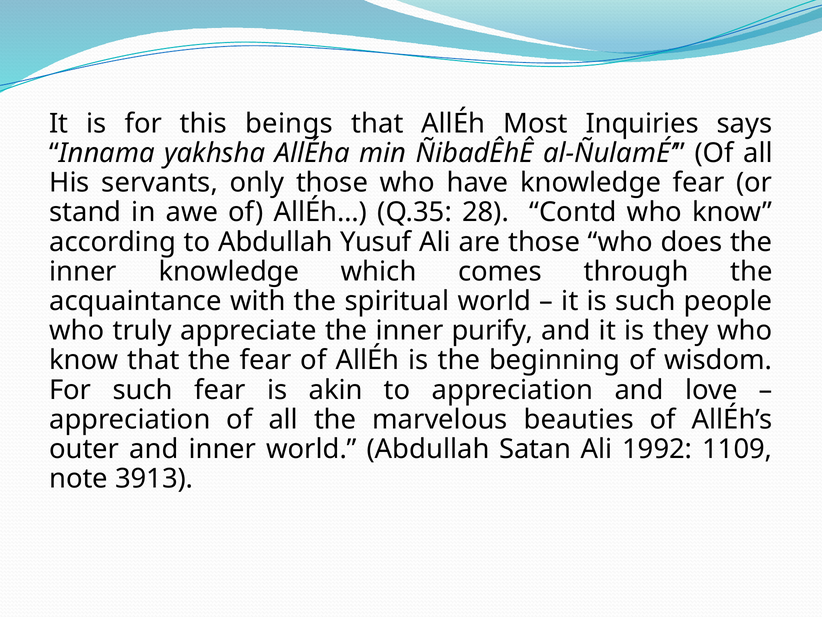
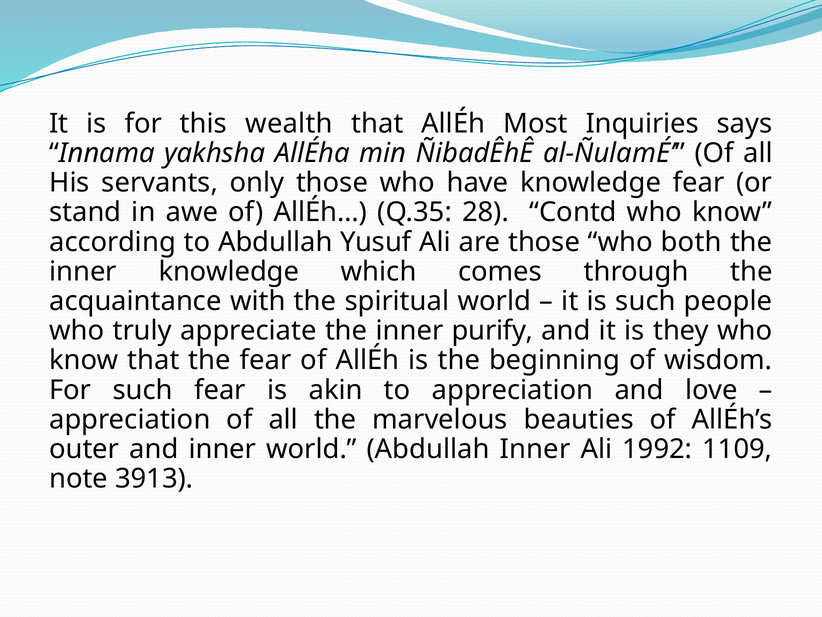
beings: beings -> wealth
does: does -> both
Abdullah Satan: Satan -> Inner
